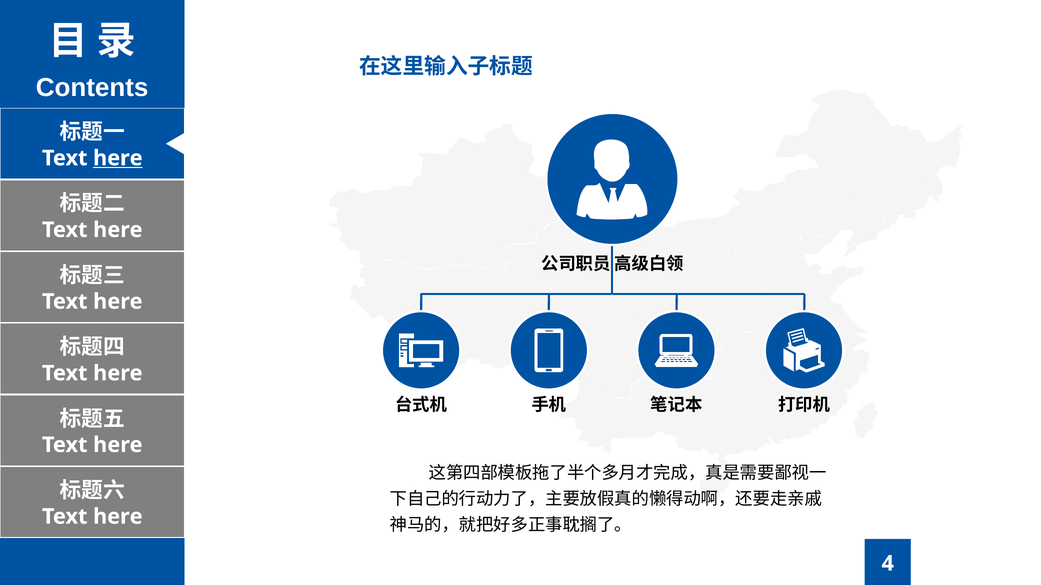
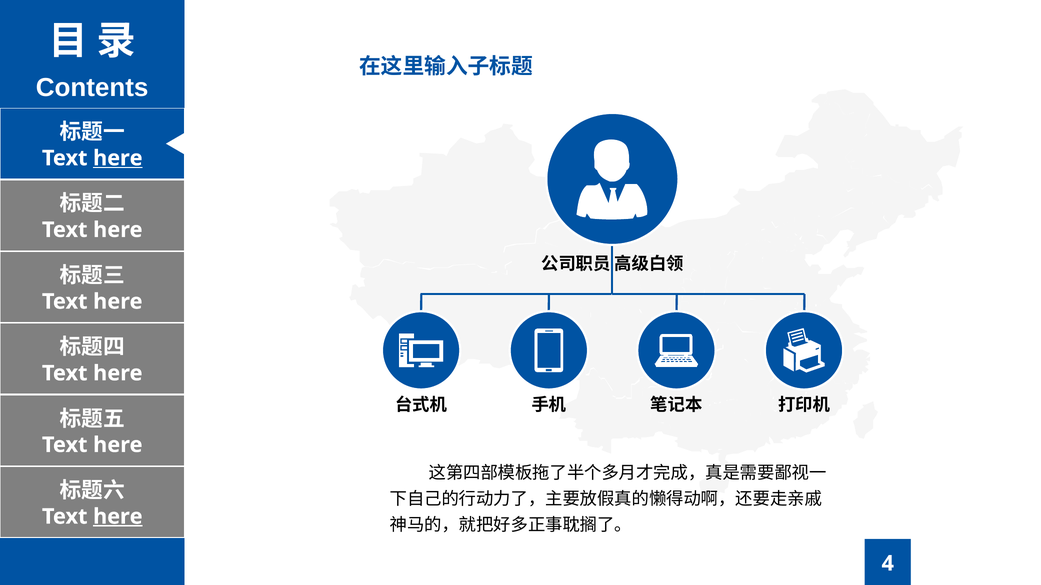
here at (118, 517) underline: none -> present
